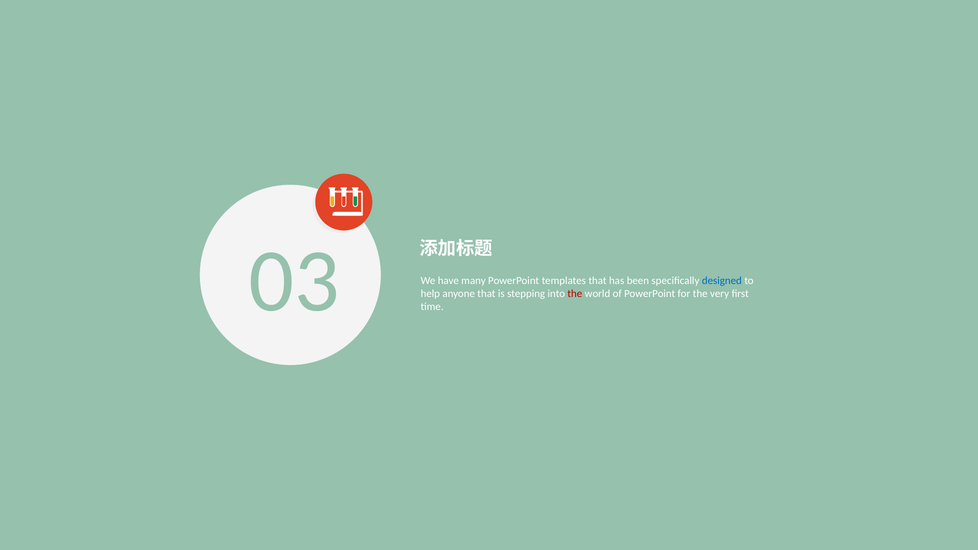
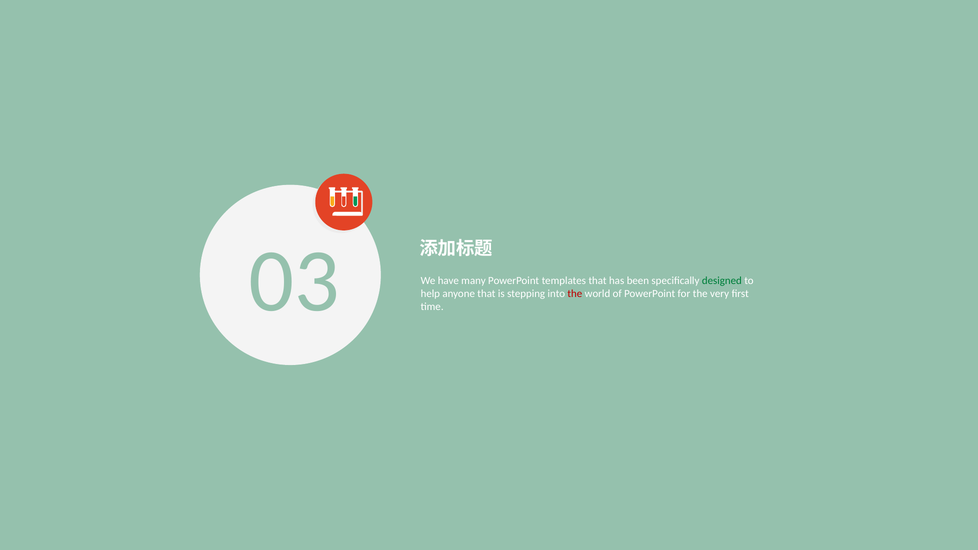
designed colour: blue -> green
